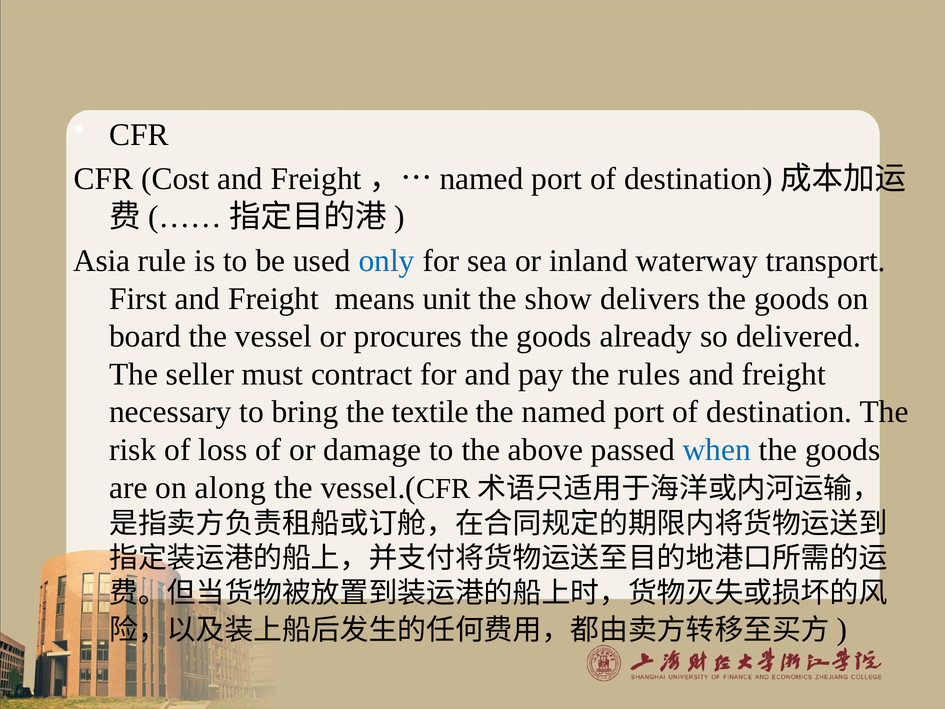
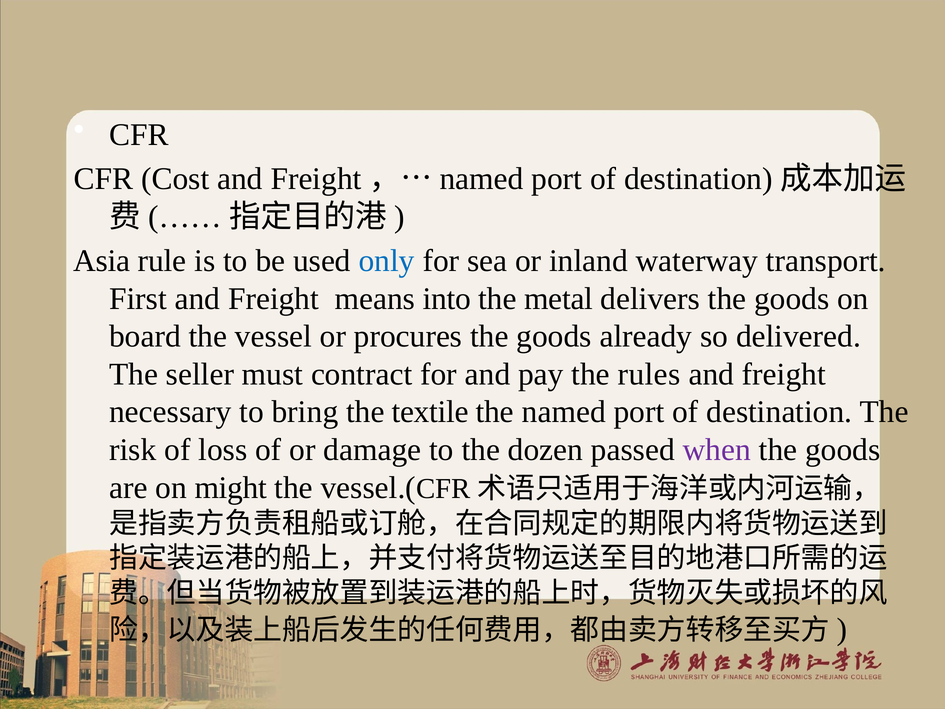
unit: unit -> into
show: show -> metal
above: above -> dozen
when colour: blue -> purple
along: along -> might
